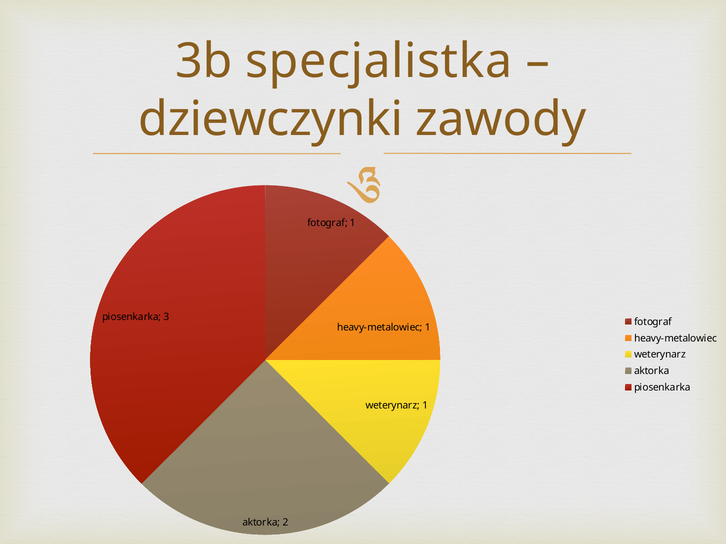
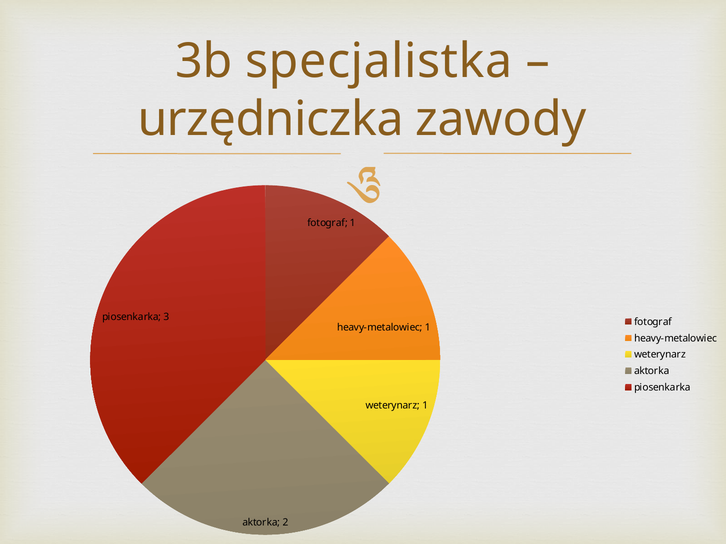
dziewczynki: dziewczynki -> urzędniczka
